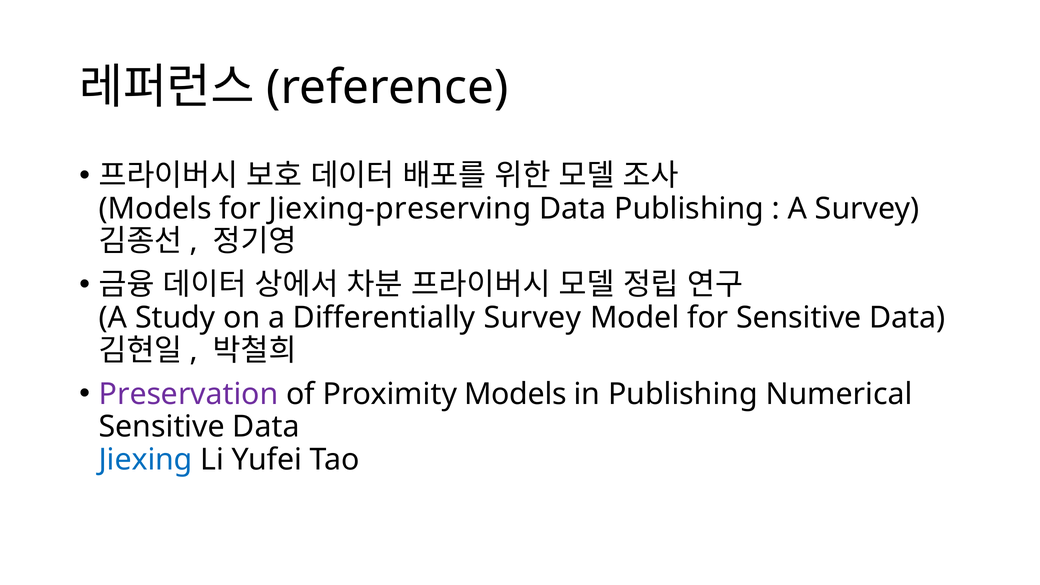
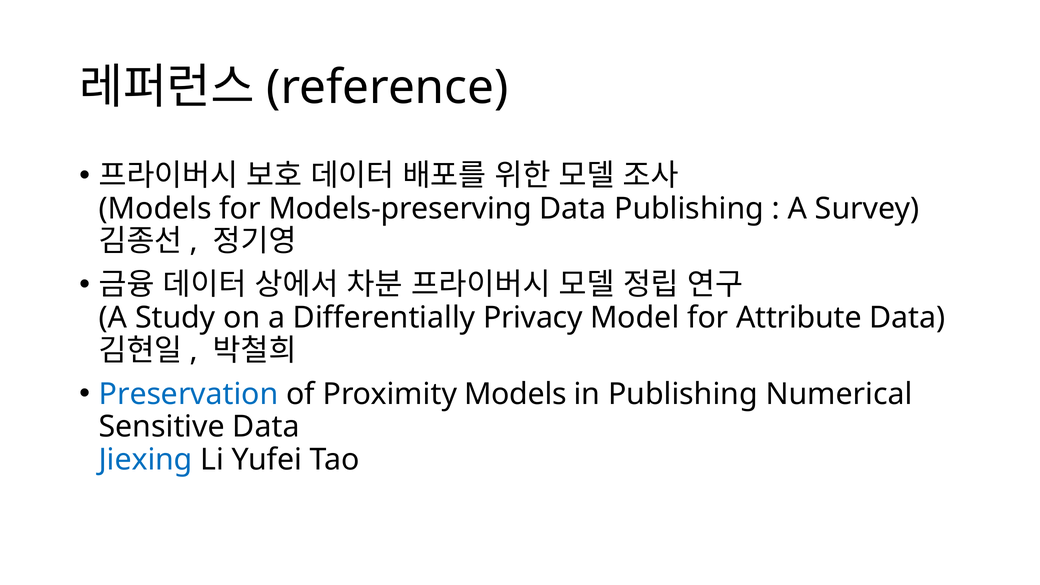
Jiexing-preserving: Jiexing-preserving -> Models-preserving
Differentially Survey: Survey -> Privacy
for Sensitive: Sensitive -> Attribute
Preservation colour: purple -> blue
